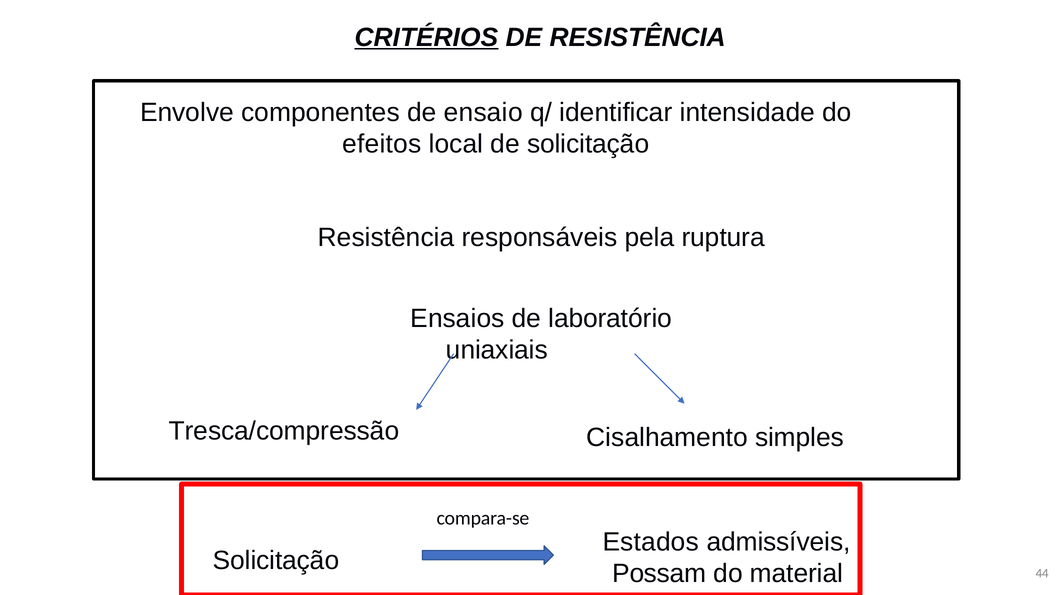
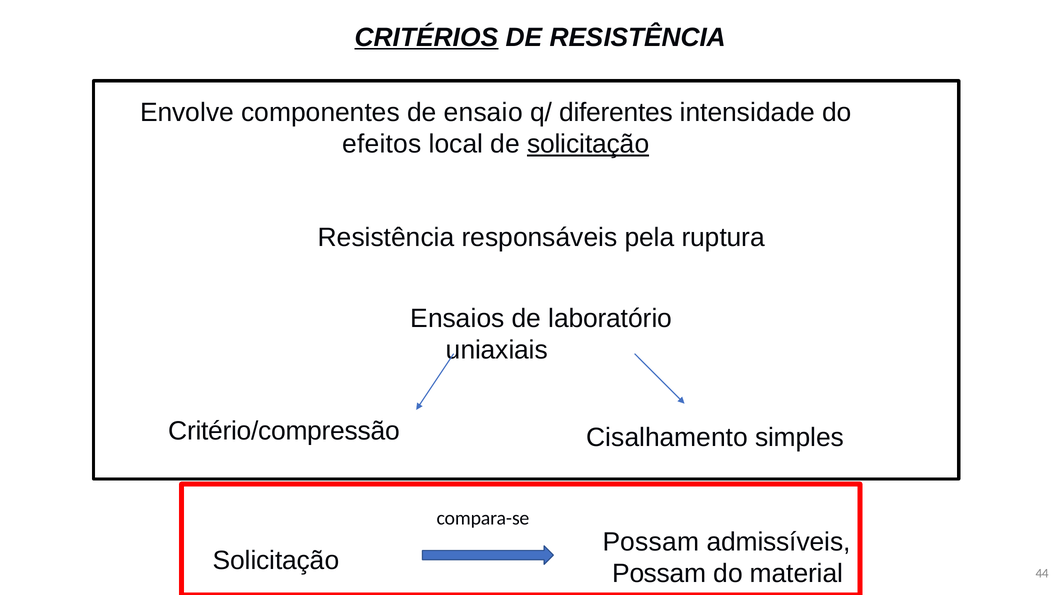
identificar: identificar -> diferentes
solicitação at (588, 144) underline: none -> present
Tresca/compressão: Tresca/compressão -> Critério/compressão
Estados at (651, 541): Estados -> Possam
